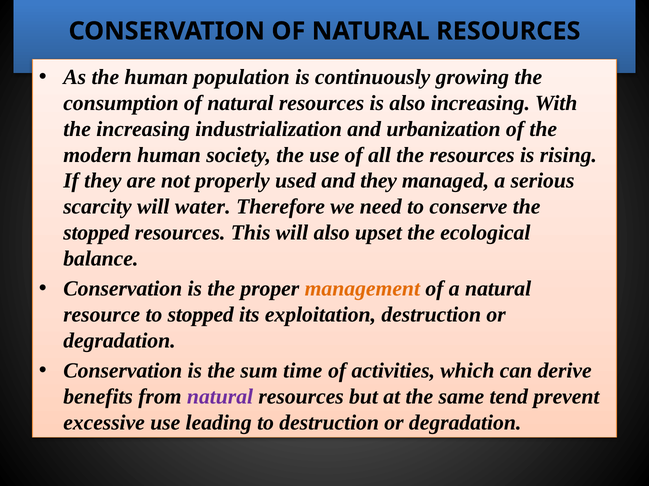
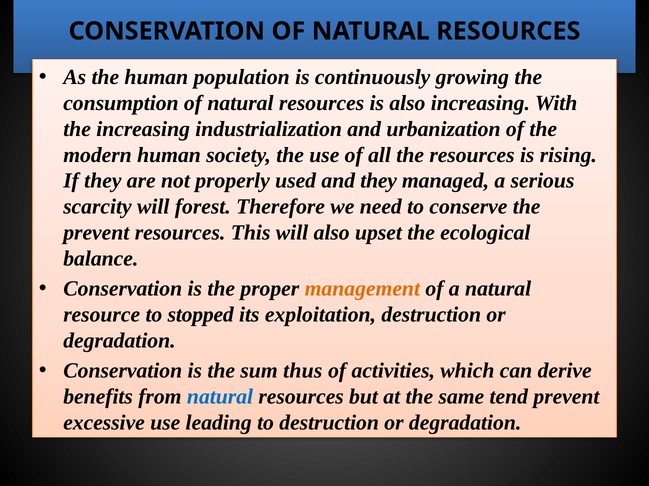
water: water -> forest
stopped at (96, 233): stopped -> prevent
time: time -> thus
natural at (220, 397) colour: purple -> blue
